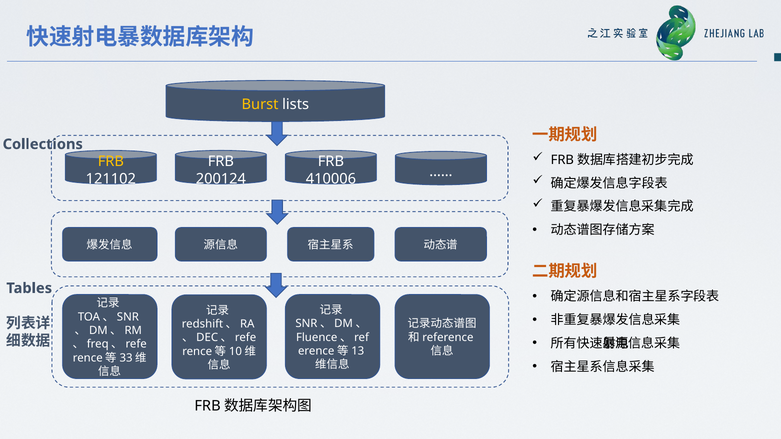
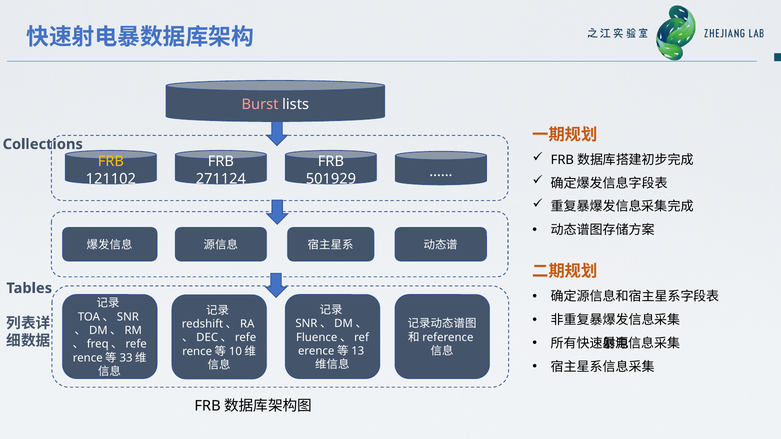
Burst colour: yellow -> pink
200124: 200124 -> 271124
410006: 410006 -> 501929
